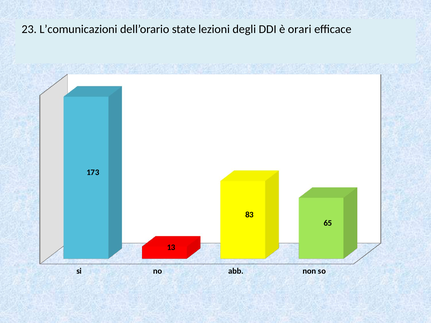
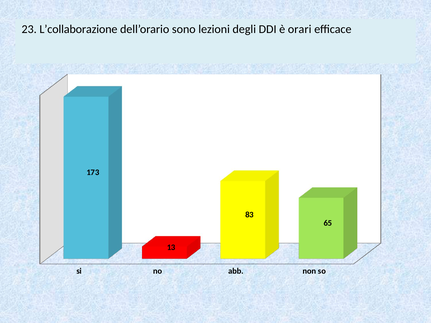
L’comunicazioni: L’comunicazioni -> L’collaborazione
state: state -> sono
